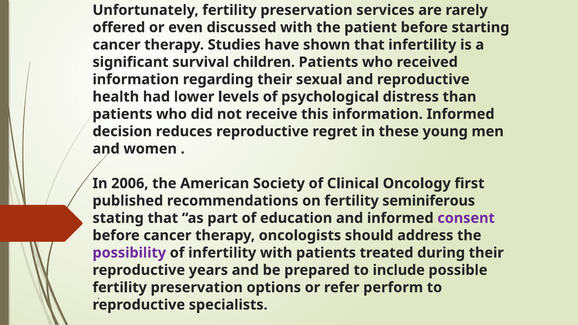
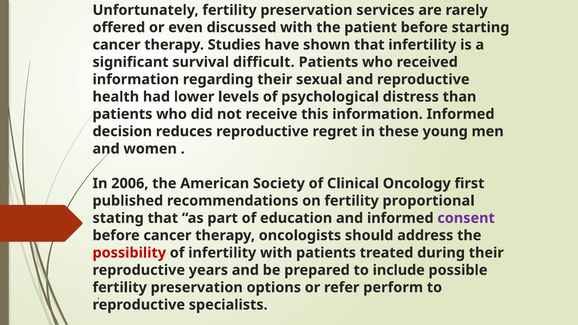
children: children -> difficult
seminiferous: seminiferous -> proportional
possibility colour: purple -> red
